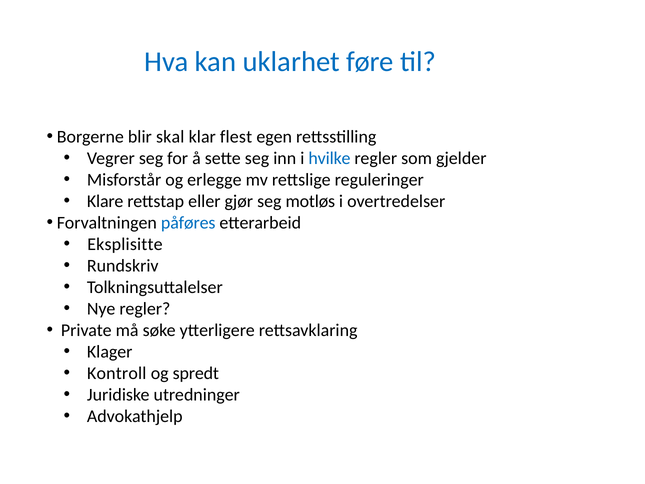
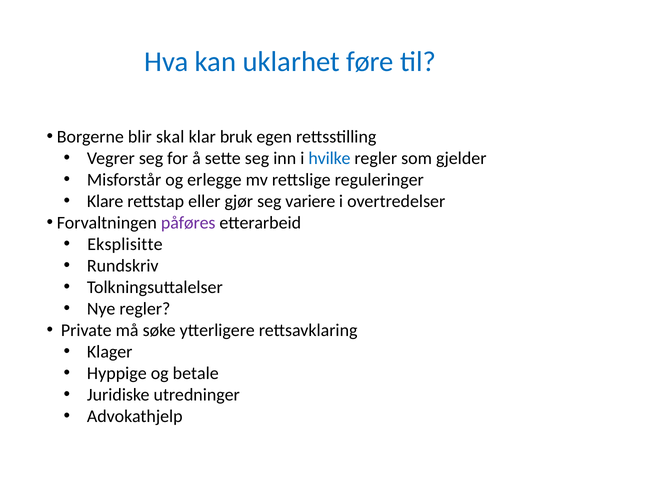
flest: flest -> bruk
motløs: motløs -> variere
påføres colour: blue -> purple
Kontroll: Kontroll -> Hyppige
spredt: spredt -> betale
